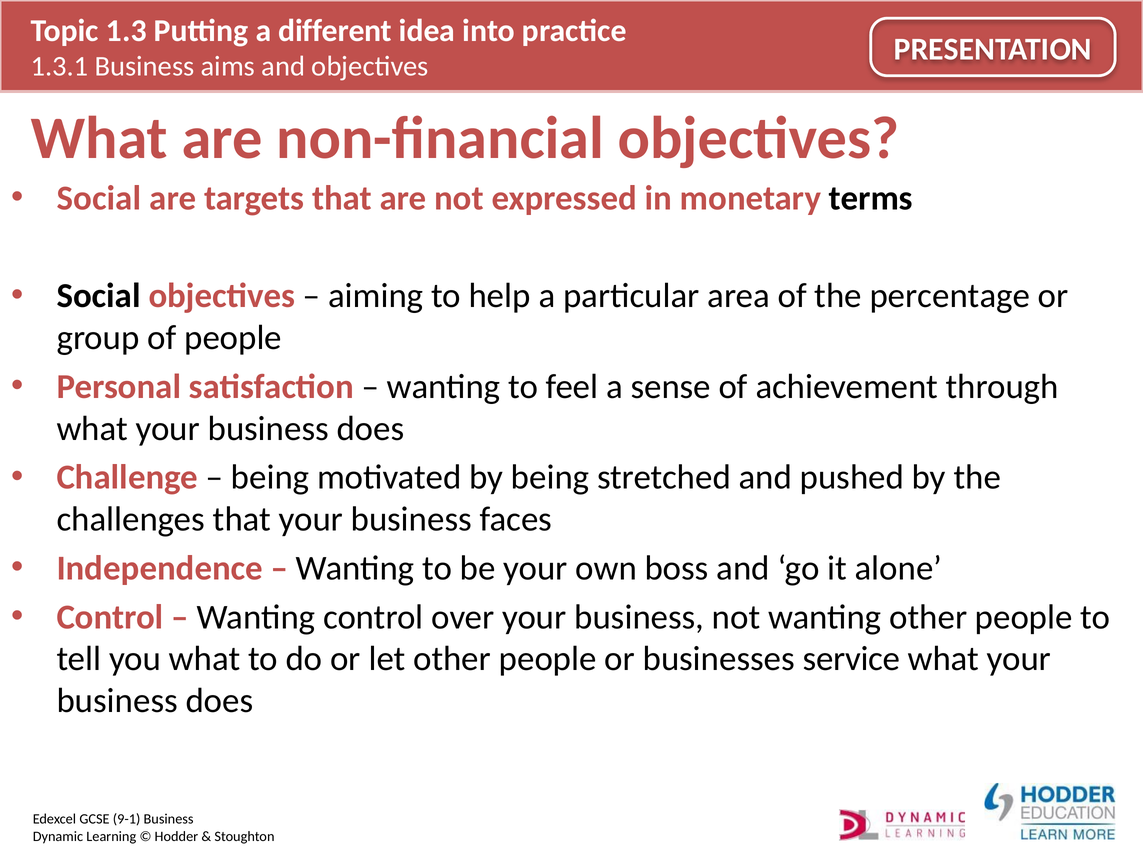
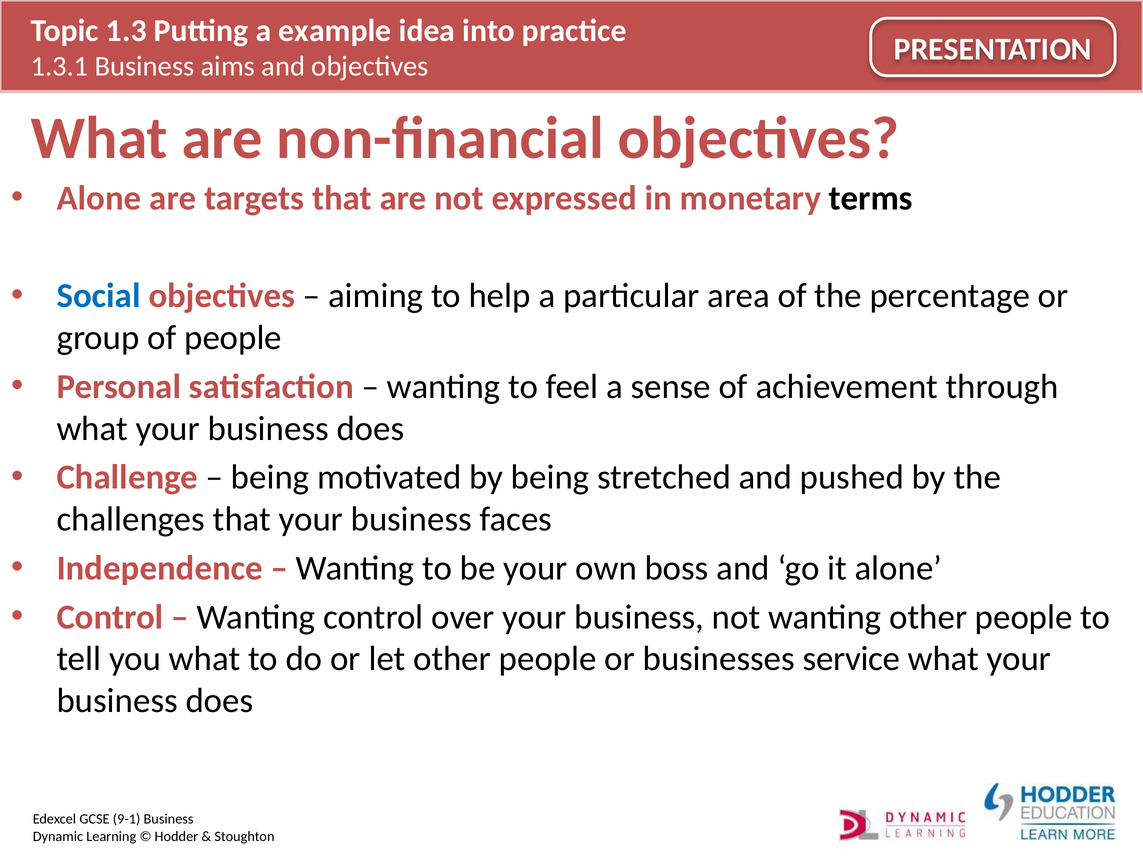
different: different -> example
Social at (99, 198): Social -> Alone
Social at (99, 296) colour: black -> blue
